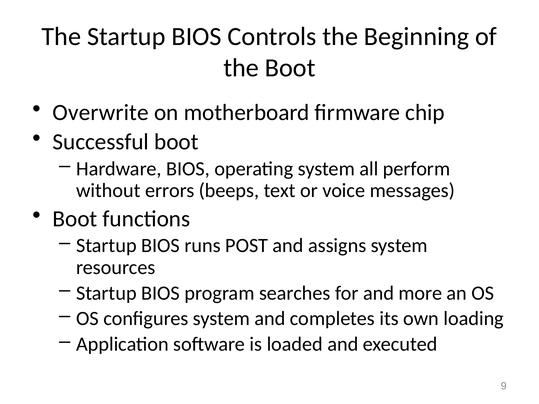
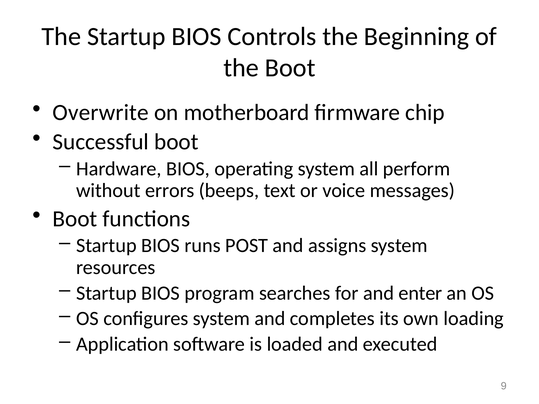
more: more -> enter
